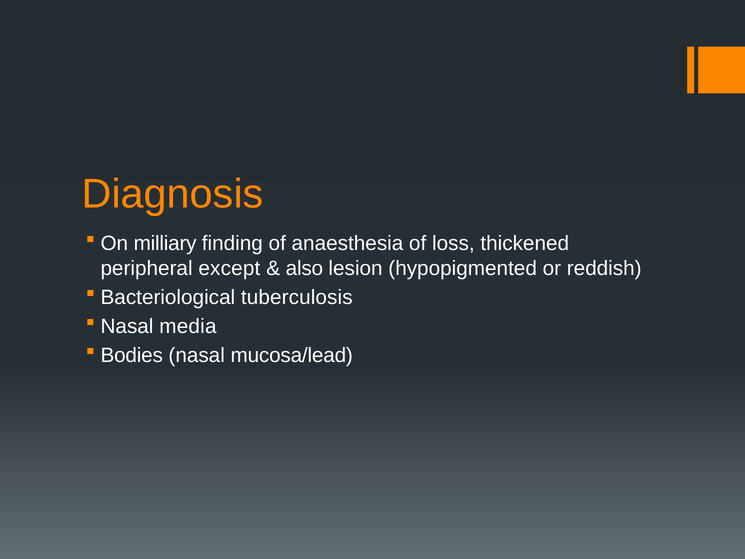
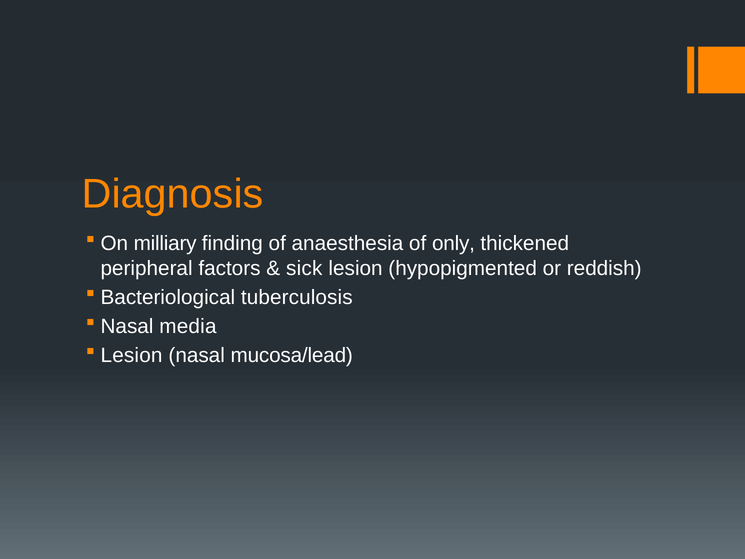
loss: loss -> only
except: except -> factors
also: also -> sick
Bodies at (132, 355): Bodies -> Lesion
